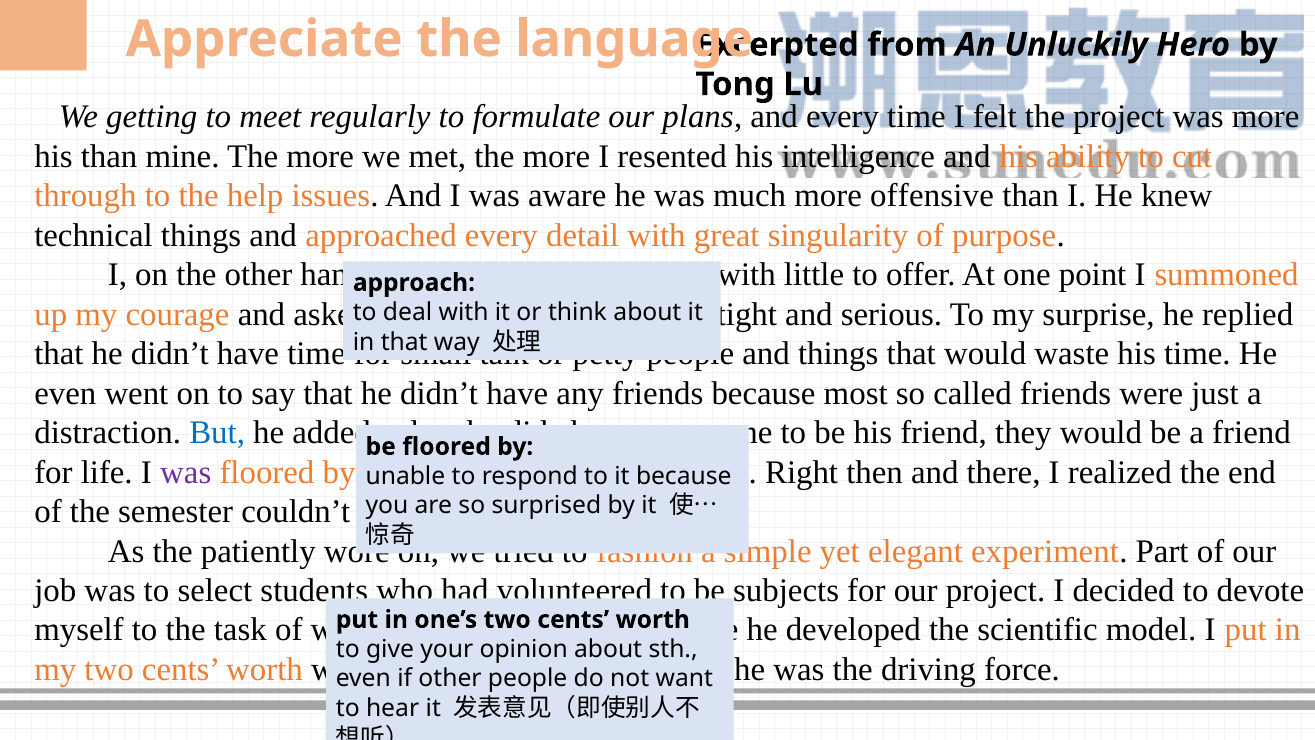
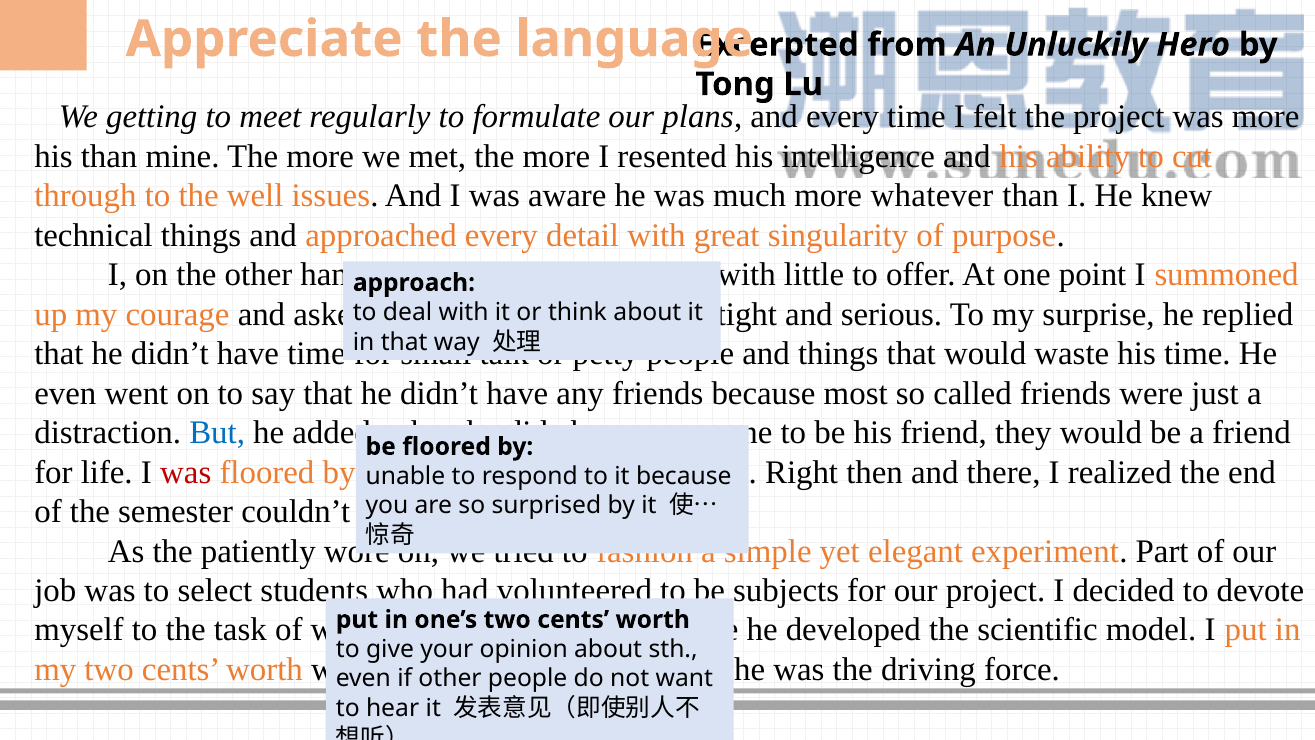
help: help -> well
offensive: offensive -> whatever
was at (186, 472) colour: purple -> red
